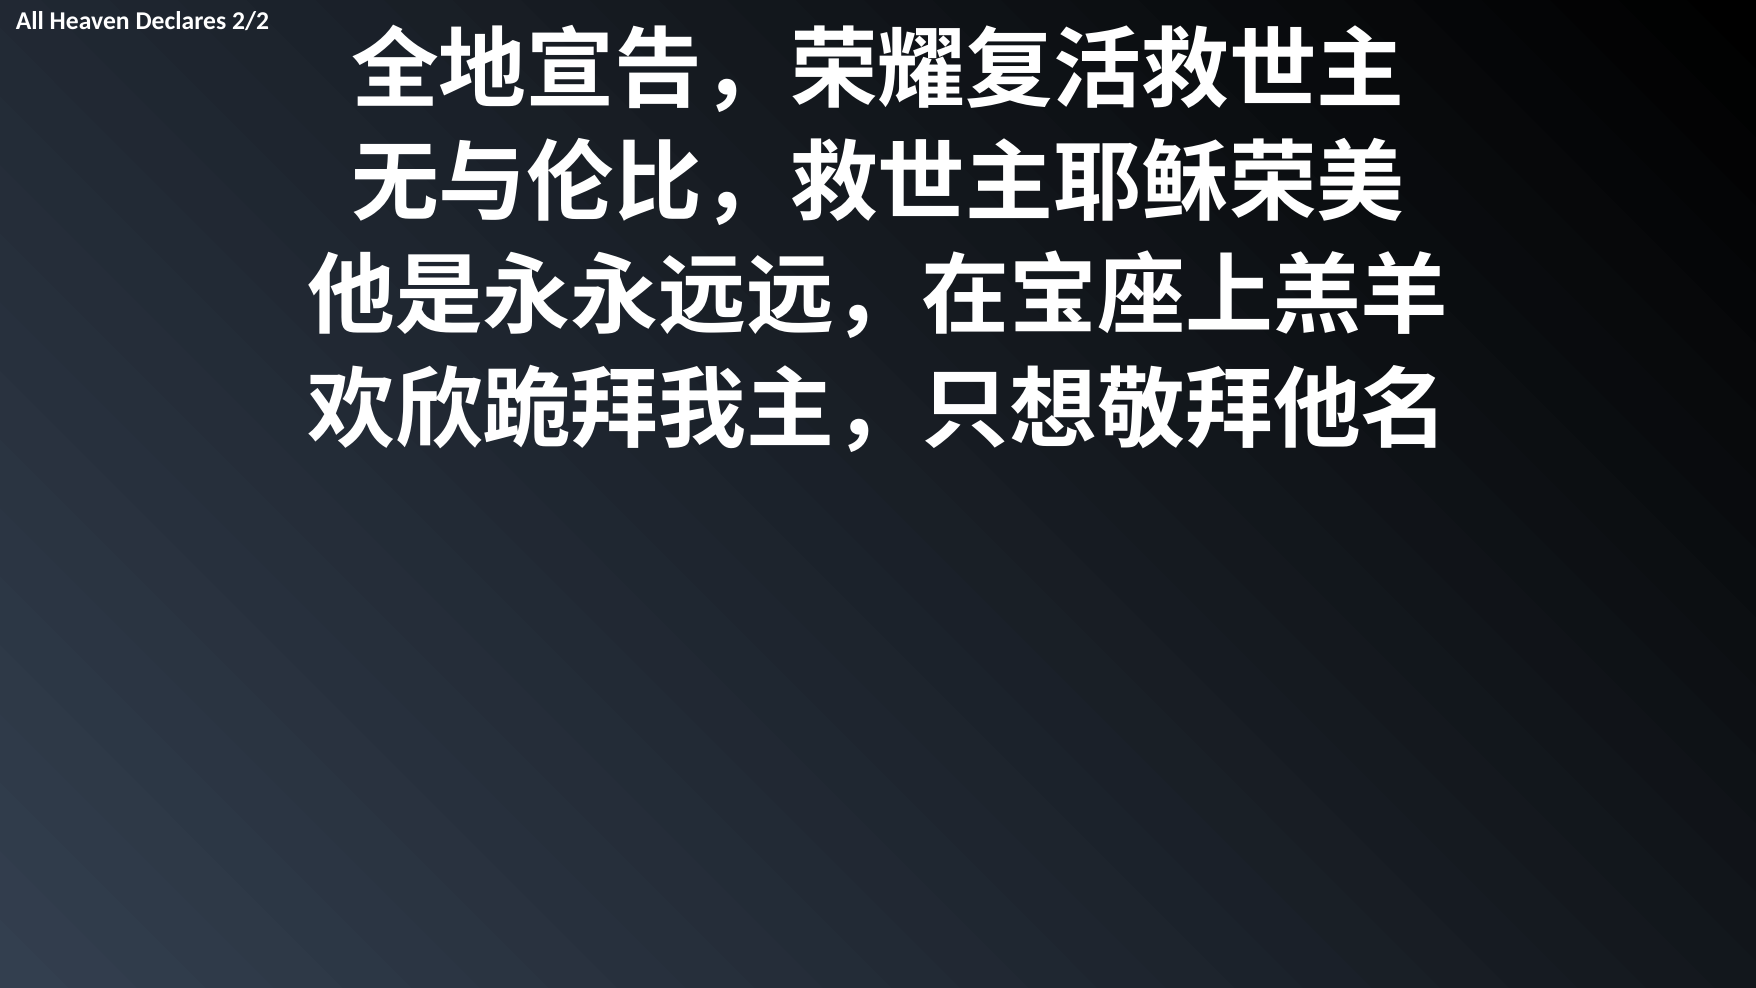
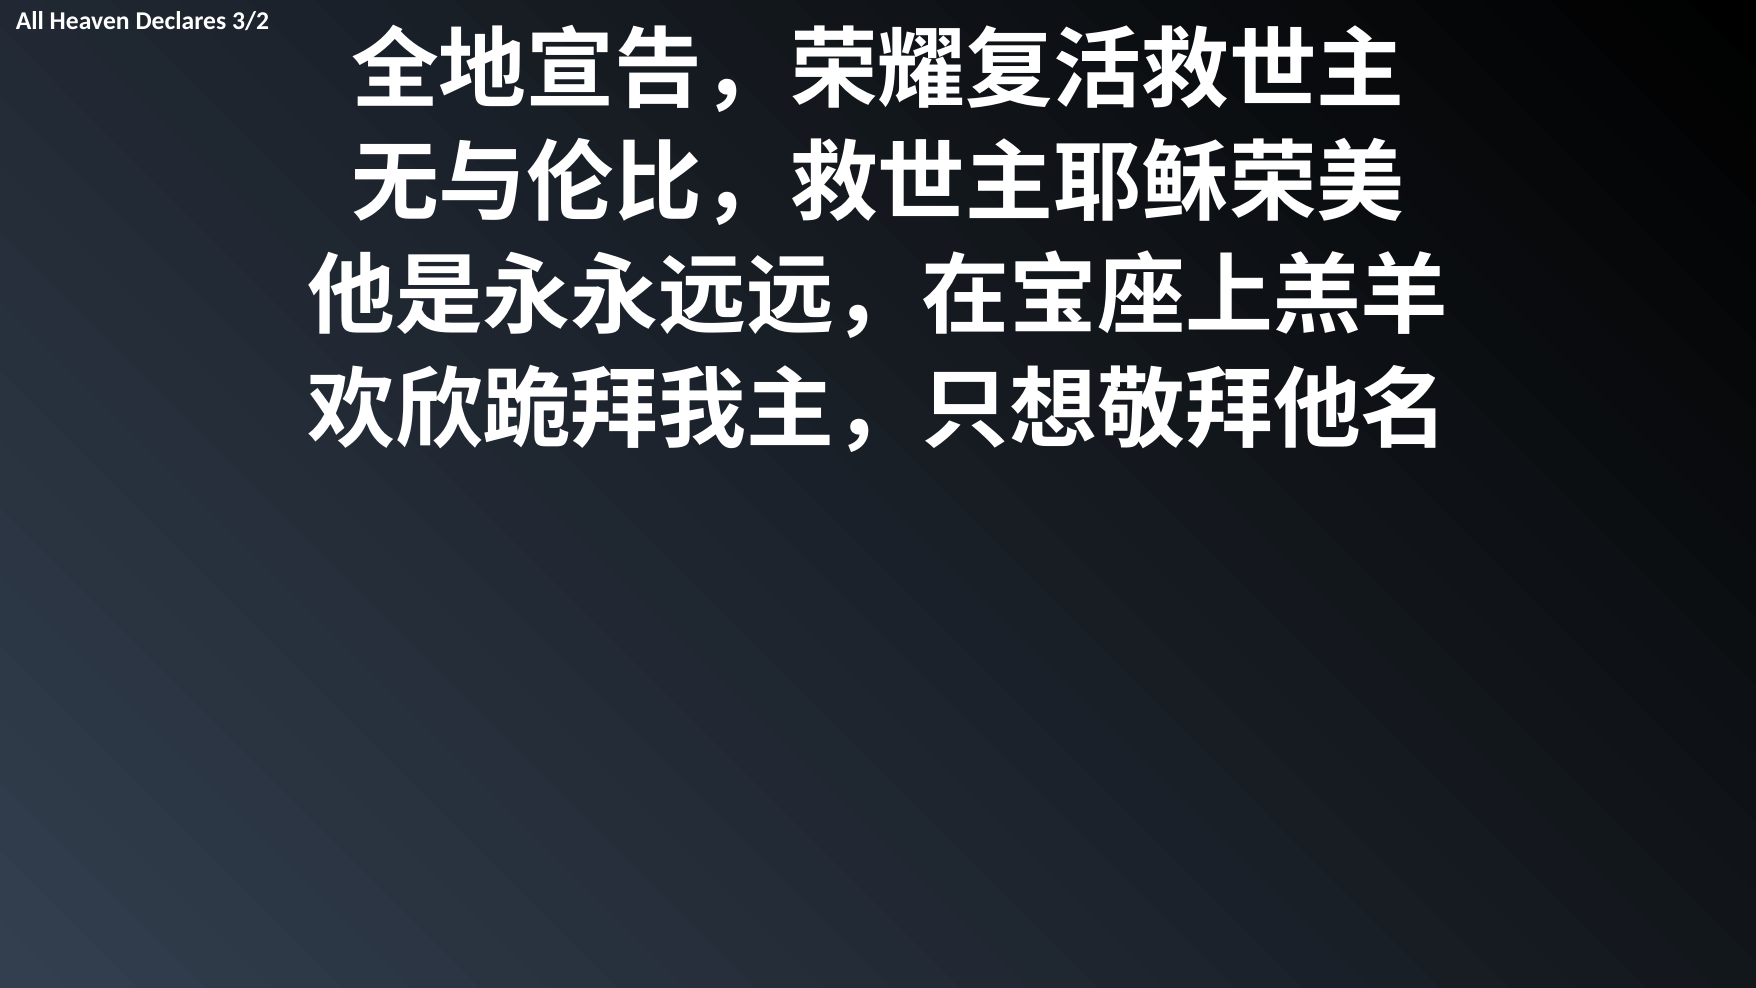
2/2: 2/2 -> 3/2
